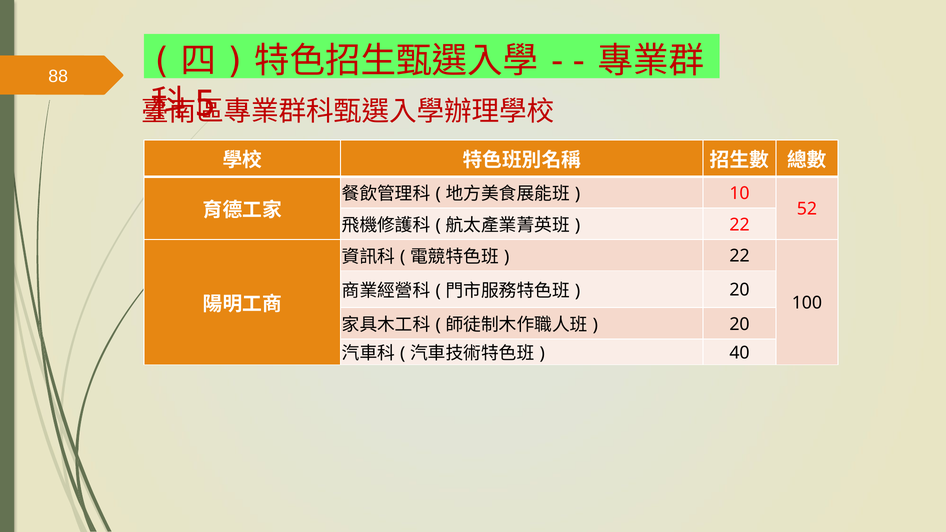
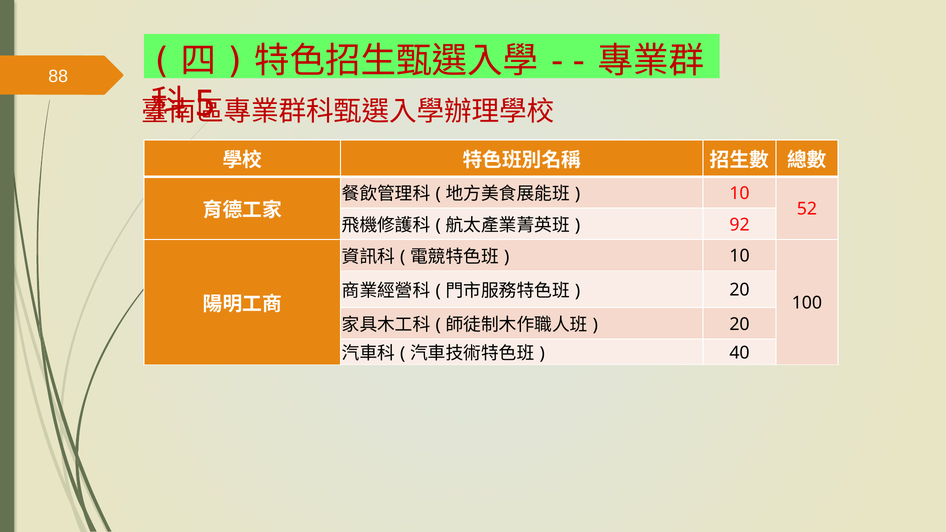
22 at (740, 225): 22 -> 92
22 at (740, 256): 22 -> 10
